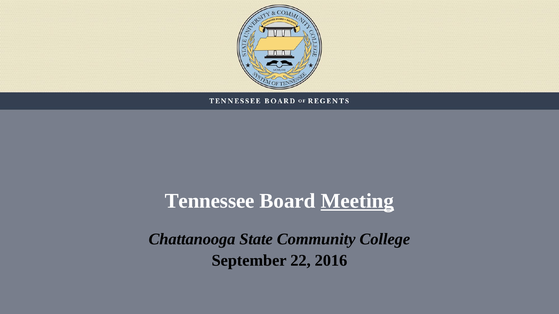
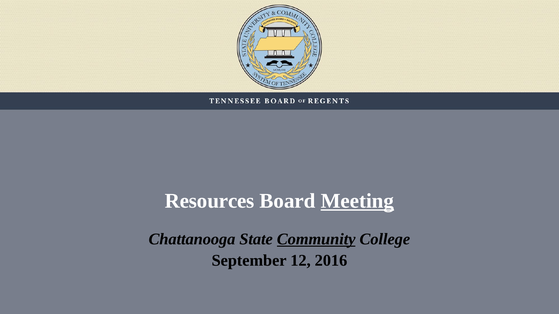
Tennessee: Tennessee -> Resources
Community underline: none -> present
22: 22 -> 12
